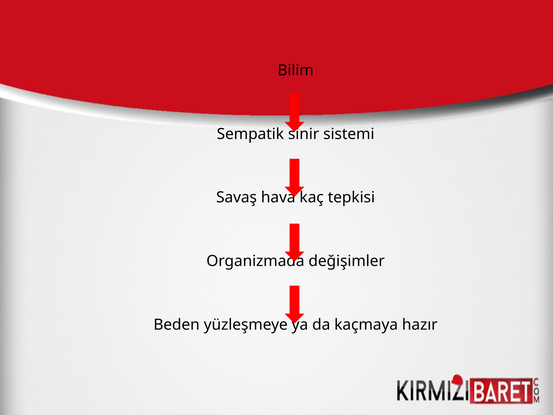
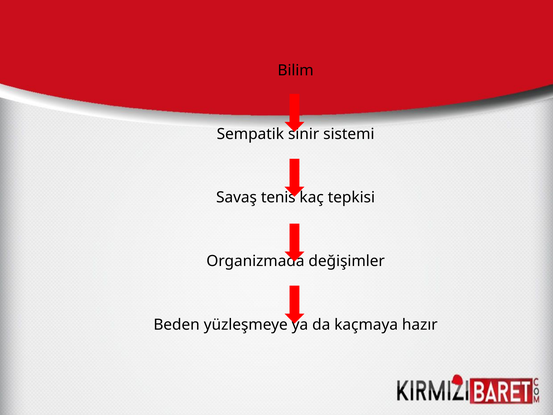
hava: hava -> tenis
